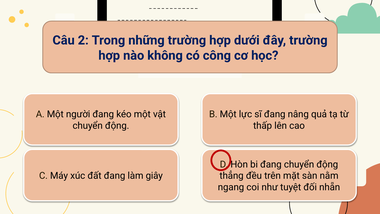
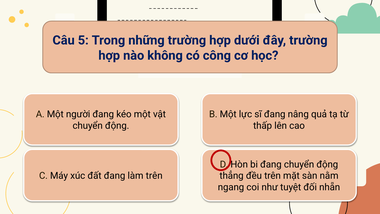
2: 2 -> 5
làm giây: giây -> trên
